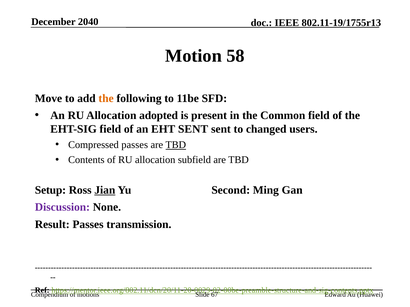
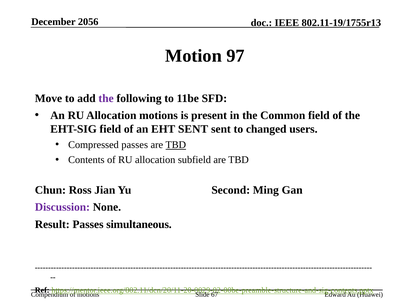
2040: 2040 -> 2056
58: 58 -> 97
the at (106, 99) colour: orange -> purple
Allocation adopted: adopted -> motions
Setup: Setup -> Chun
Jian underline: present -> none
transmission: transmission -> simultaneous
